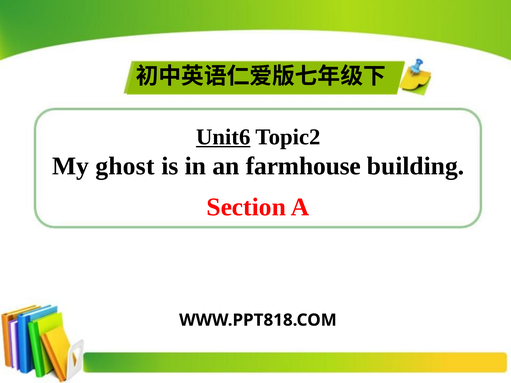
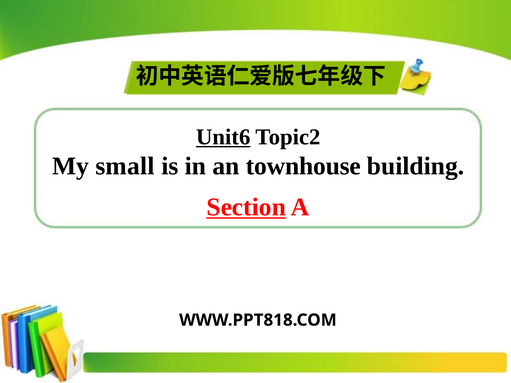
ghost: ghost -> small
farmhouse: farmhouse -> townhouse
Section underline: none -> present
